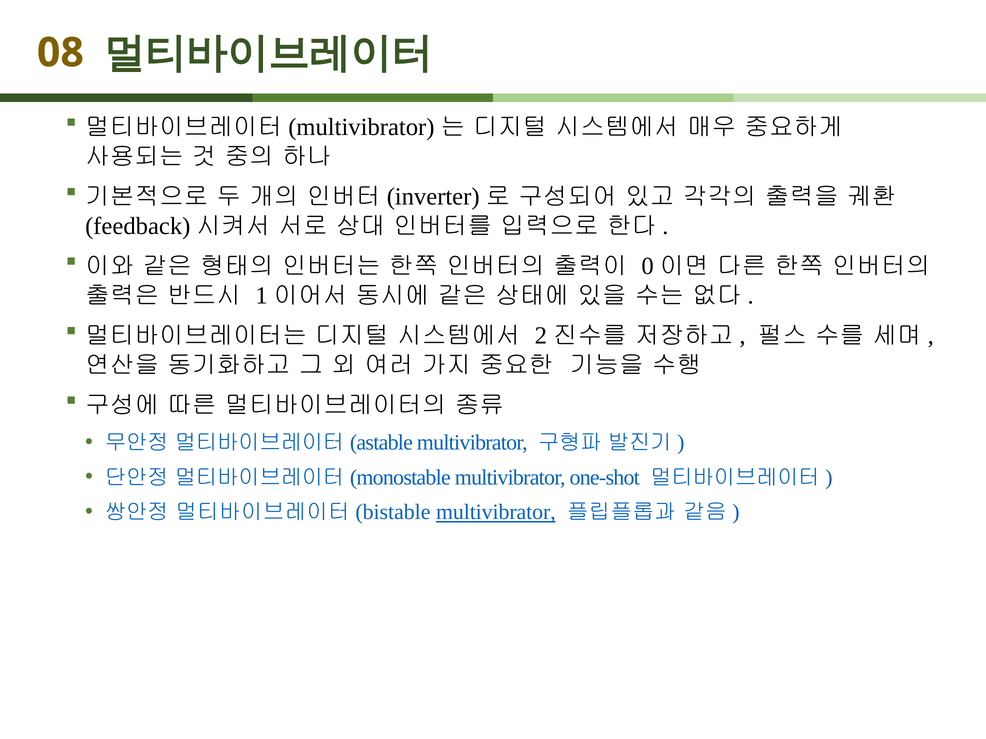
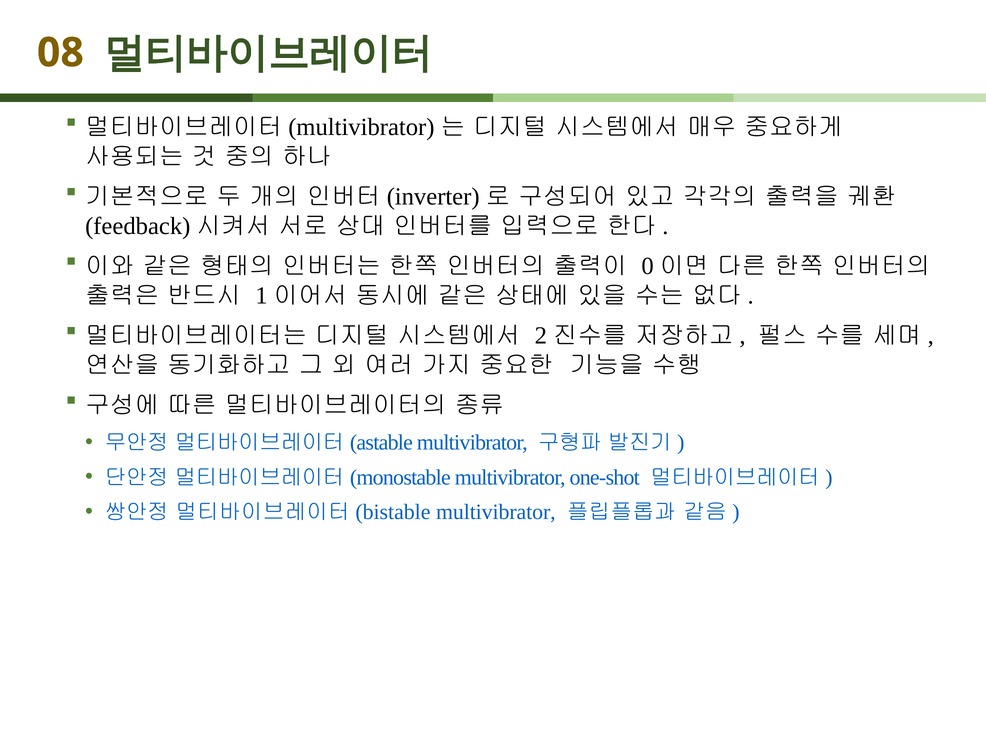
multivibrator at (496, 513) underline: present -> none
